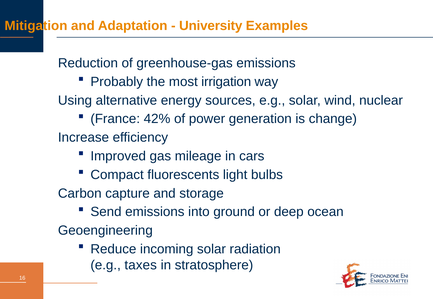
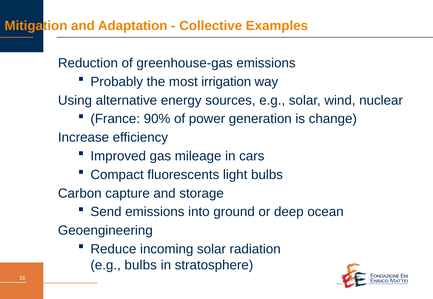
University: University -> Collective
42%: 42% -> 90%
e.g taxes: taxes -> bulbs
